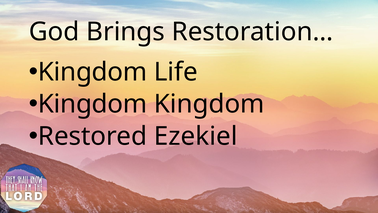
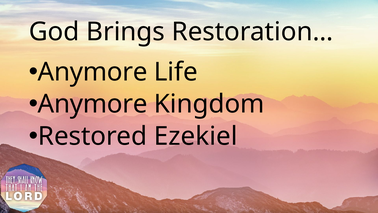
Kingdom at (93, 72): Kingdom -> Anymore
Kingdom at (93, 104): Kingdom -> Anymore
